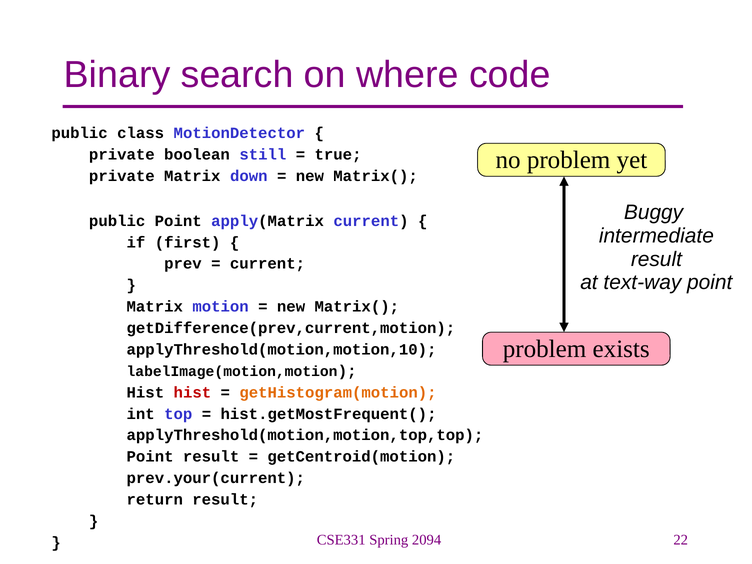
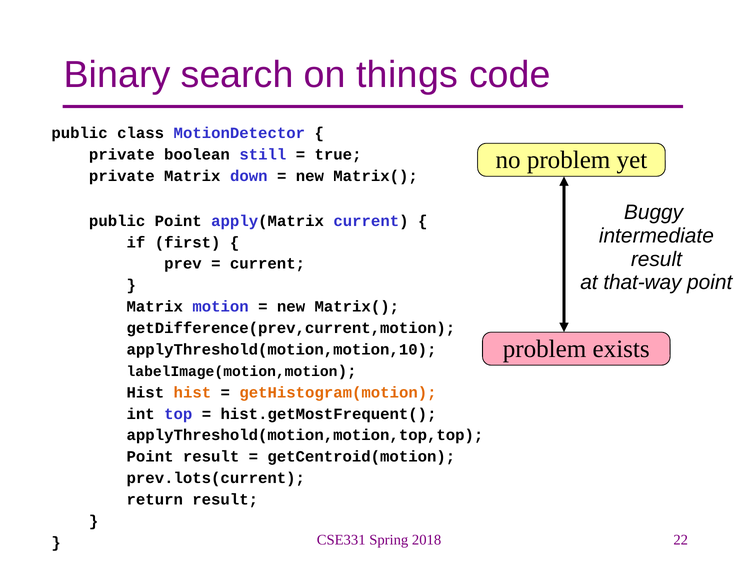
where: where -> things
text-way: text-way -> that-way
hist at (192, 392) colour: red -> orange
prev.your(current: prev.your(current -> prev.lots(current
2094: 2094 -> 2018
